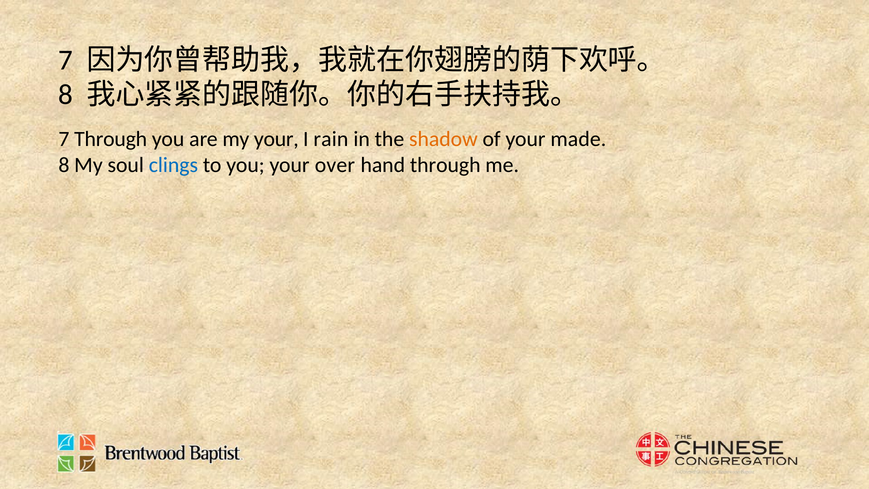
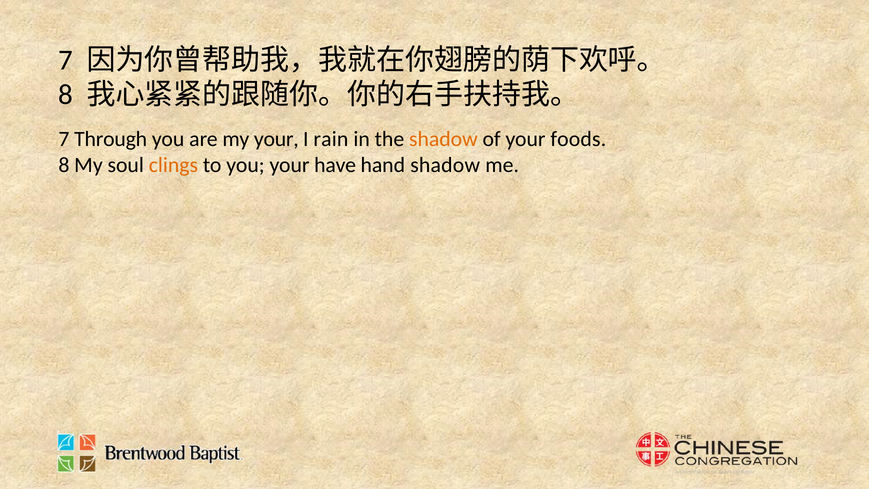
made: made -> foods
clings colour: blue -> orange
over: over -> have
hand through: through -> shadow
